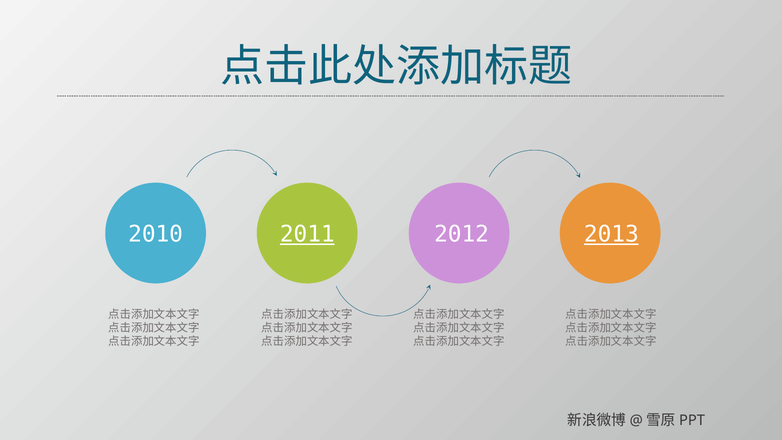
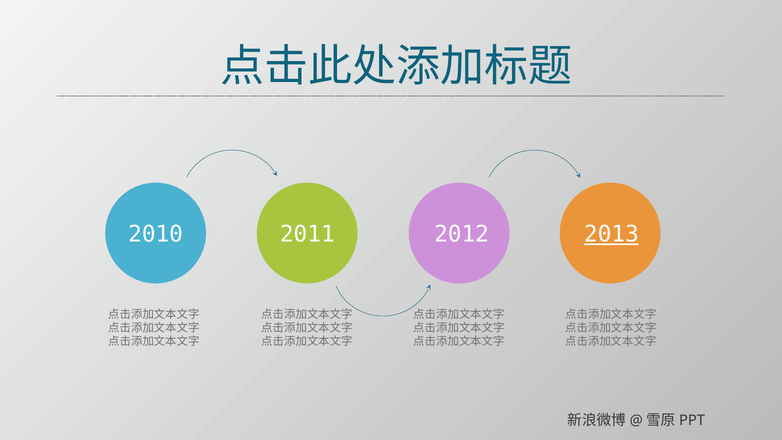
2011 underline: present -> none
